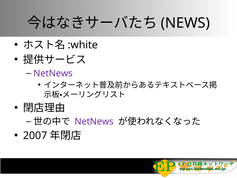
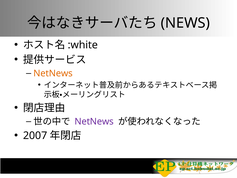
NetNews at (53, 73) colour: purple -> orange
